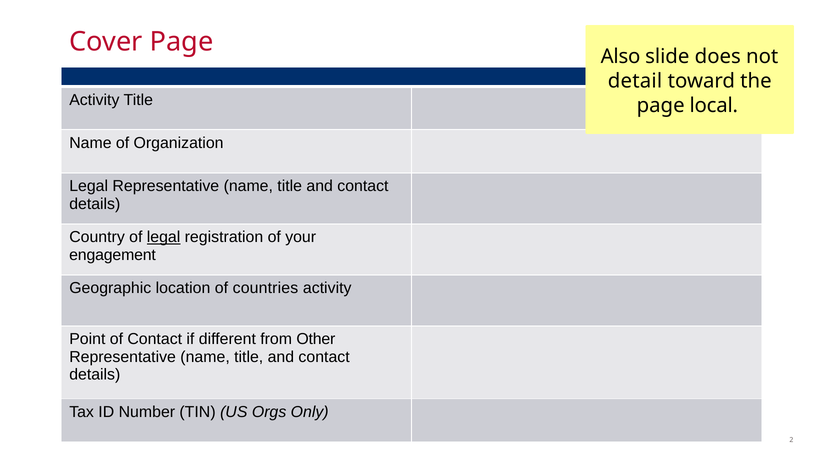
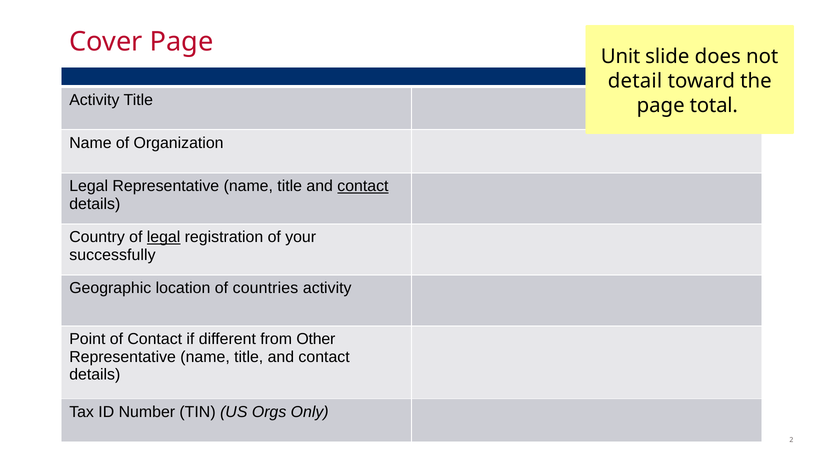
Also: Also -> Unit
local: local -> total
contact at (363, 186) underline: none -> present
engagement: engagement -> successfully
